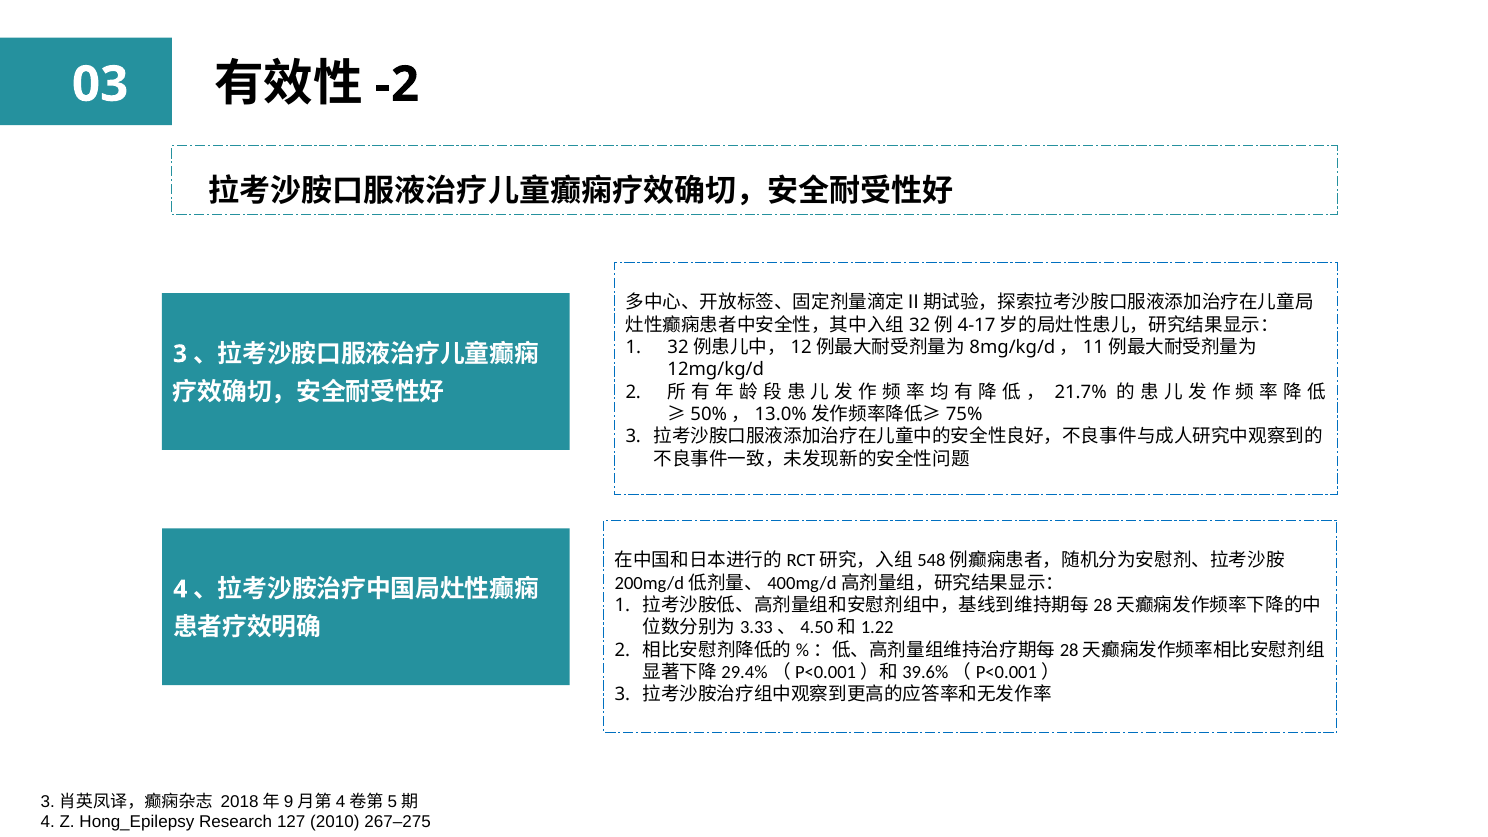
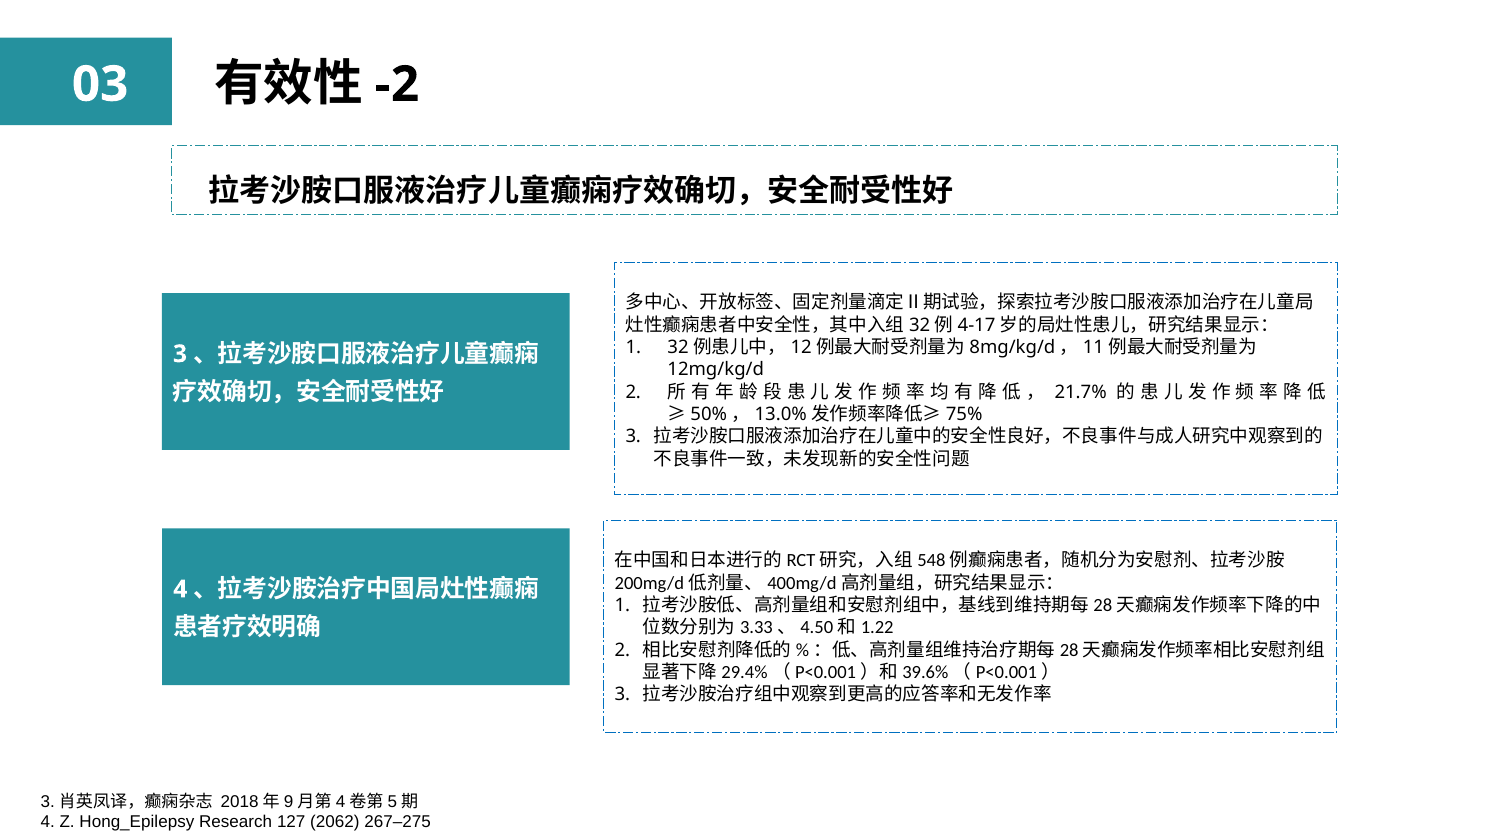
2010: 2010 -> 2062
